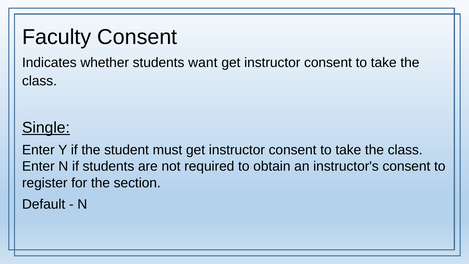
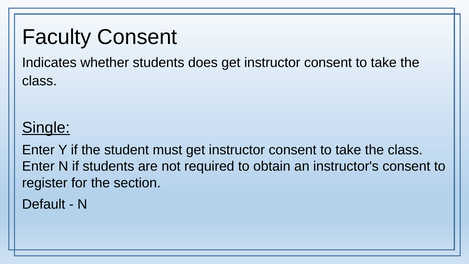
want: want -> does
